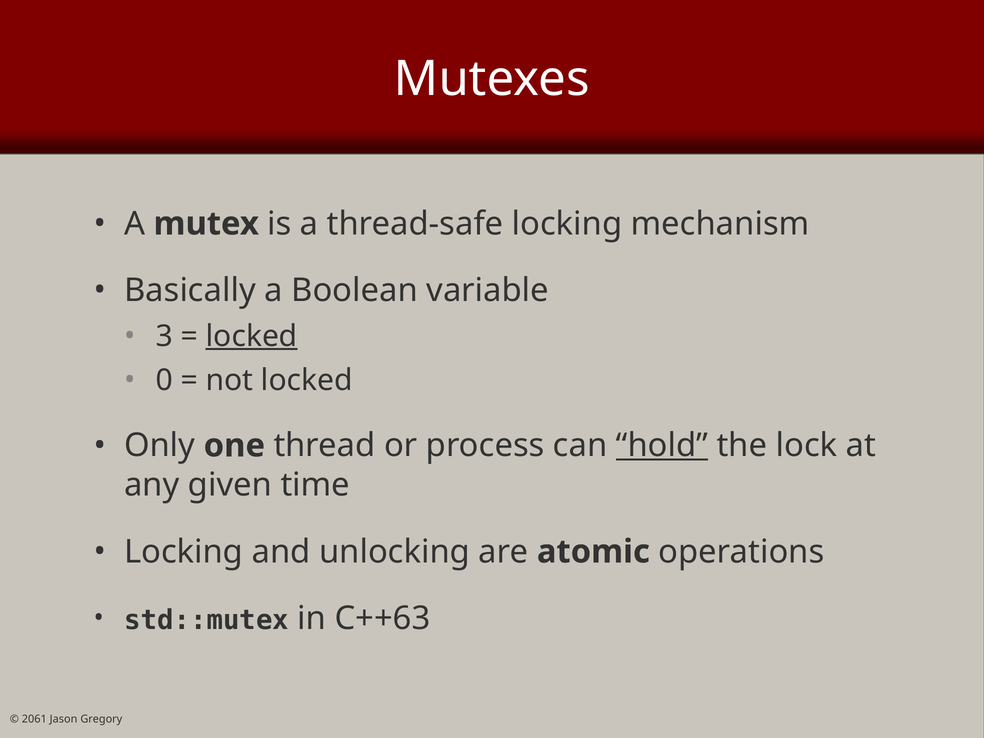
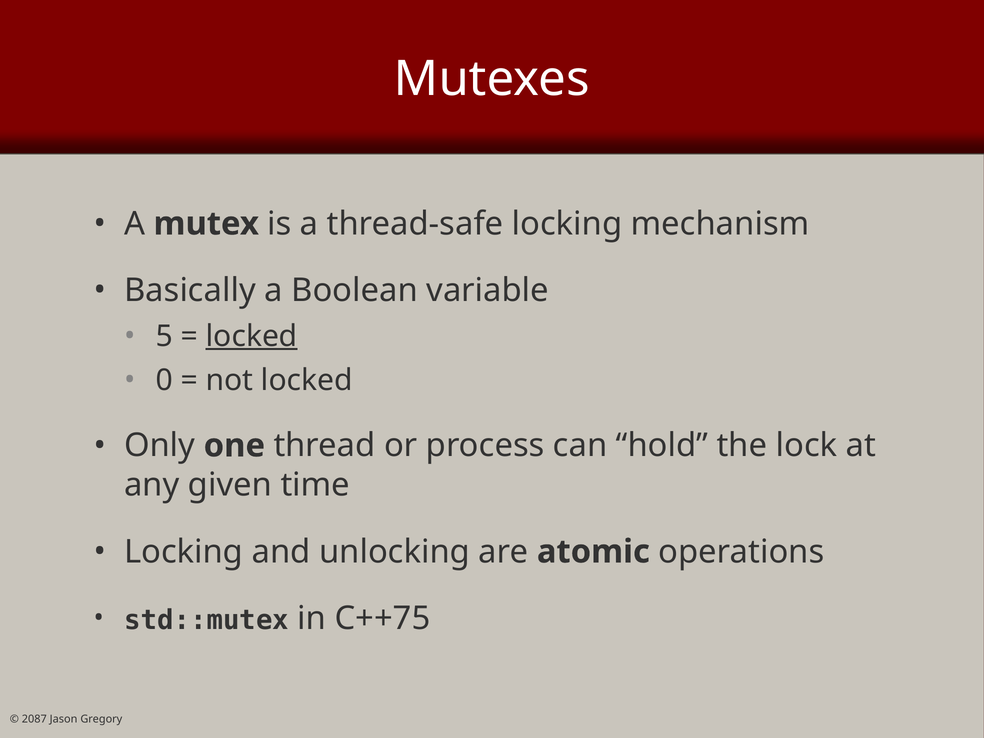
3: 3 -> 5
hold underline: present -> none
C++63: C++63 -> C++75
2061: 2061 -> 2087
